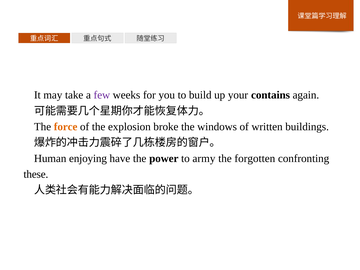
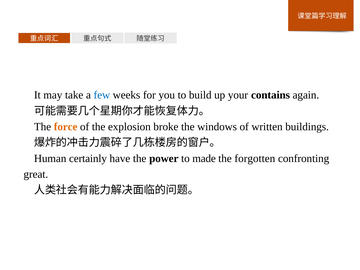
few colour: purple -> blue
enjoying: enjoying -> certainly
army: army -> made
these: these -> great
